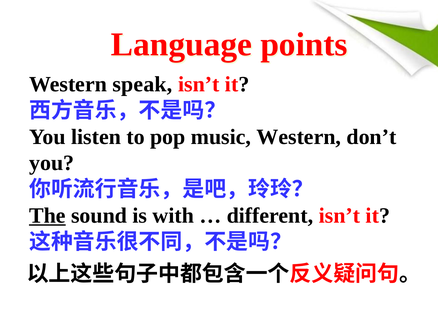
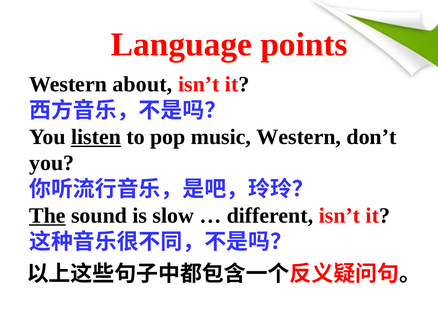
speak: speak -> about
listen underline: none -> present
with: with -> slow
